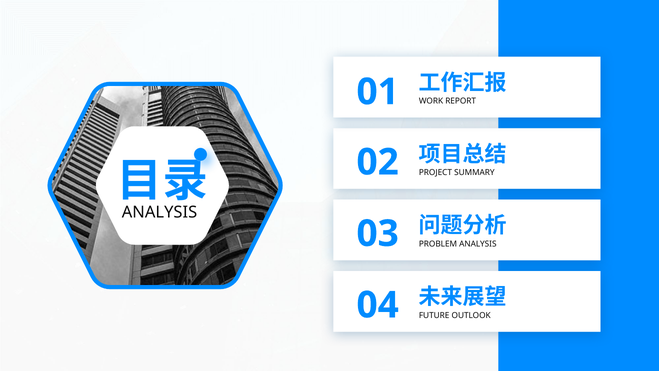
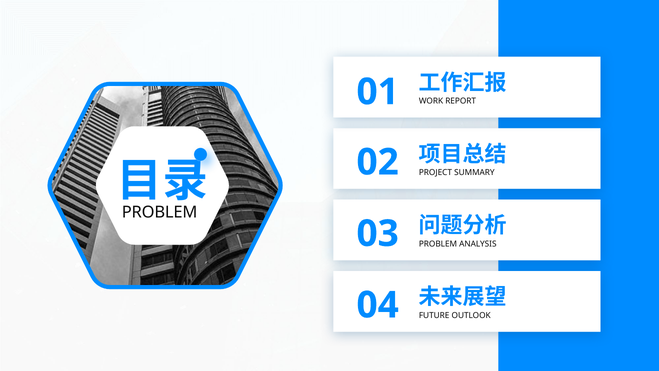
ANALYSIS at (160, 212): ANALYSIS -> PROBLEM
